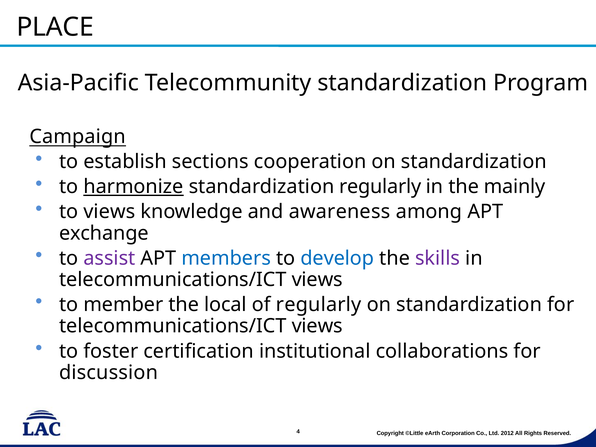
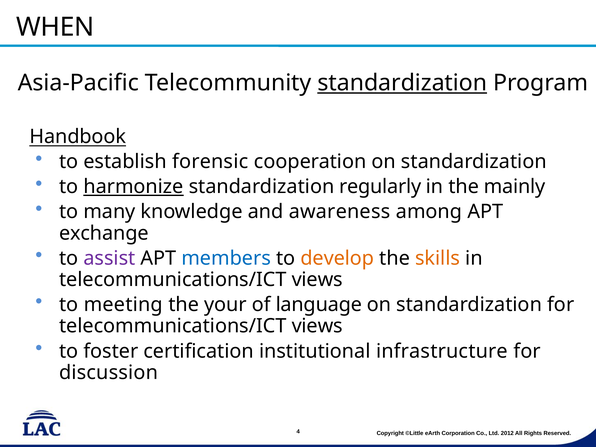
PLACE: PLACE -> WHEN
standardization at (402, 83) underline: none -> present
Campaign: Campaign -> Handbook
sections: sections -> forensic
to views: views -> many
develop colour: blue -> orange
skills colour: purple -> orange
member: member -> meeting
local: local -> your
of regularly: regularly -> language
collaborations: collaborations -> infrastructure
